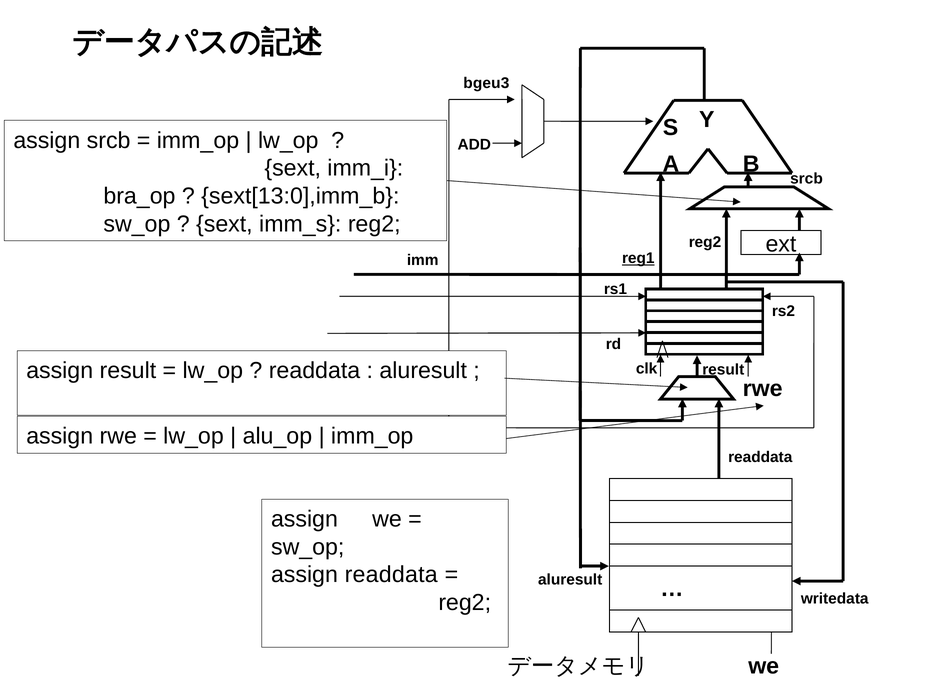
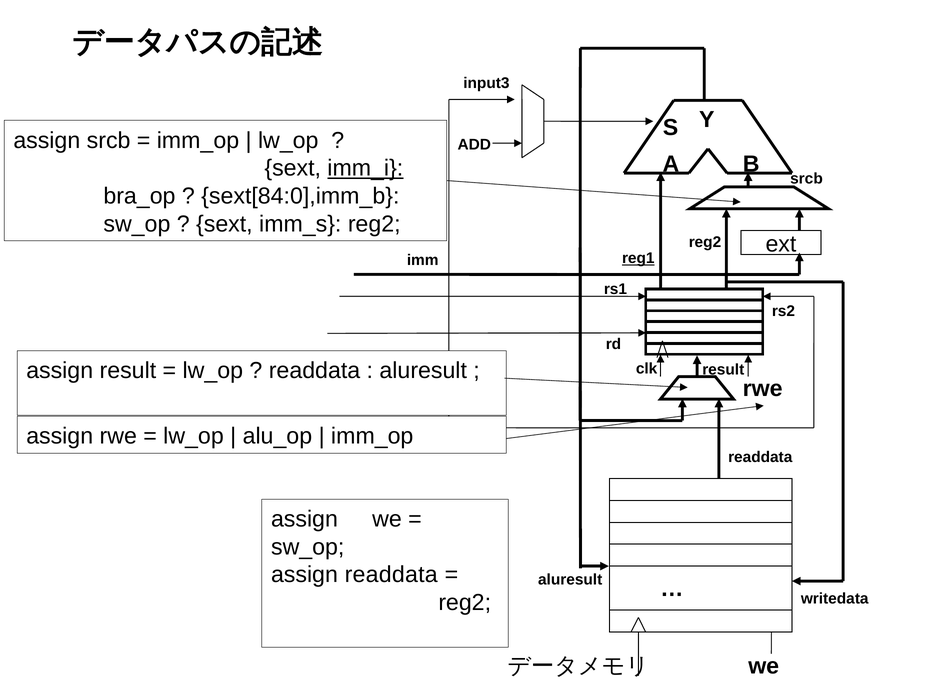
bgeu3: bgeu3 -> input3
imm_i underline: none -> present
sext[13:0],imm_b: sext[13:0],imm_b -> sext[84:0],imm_b
